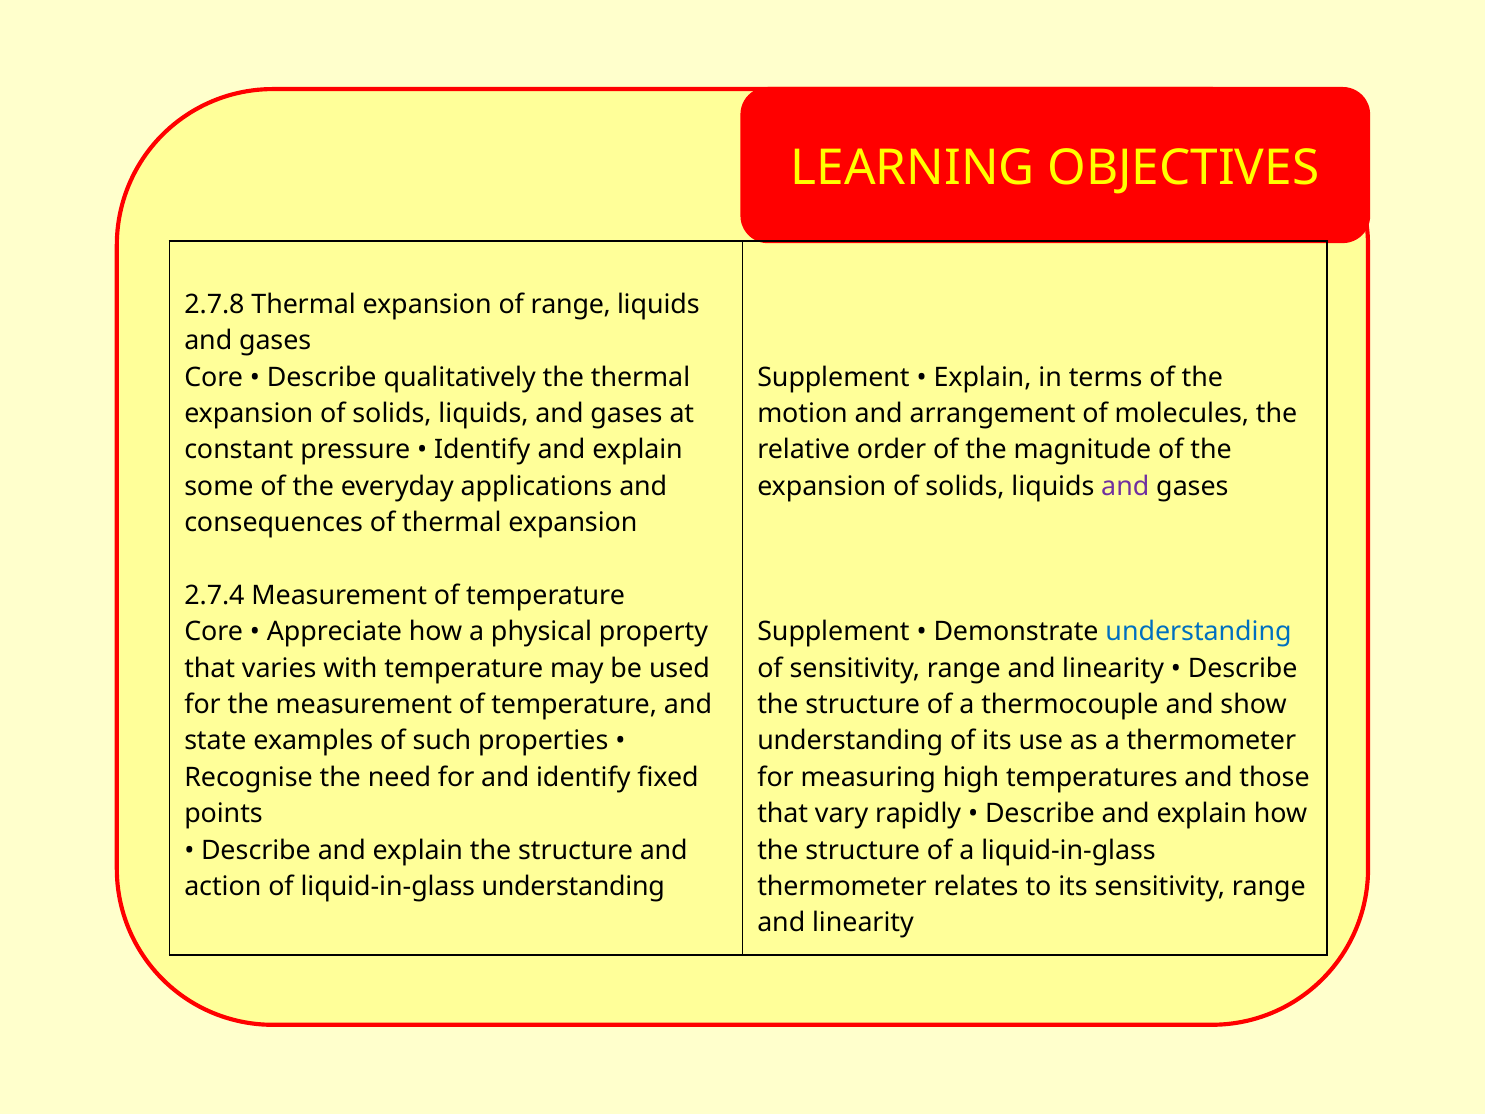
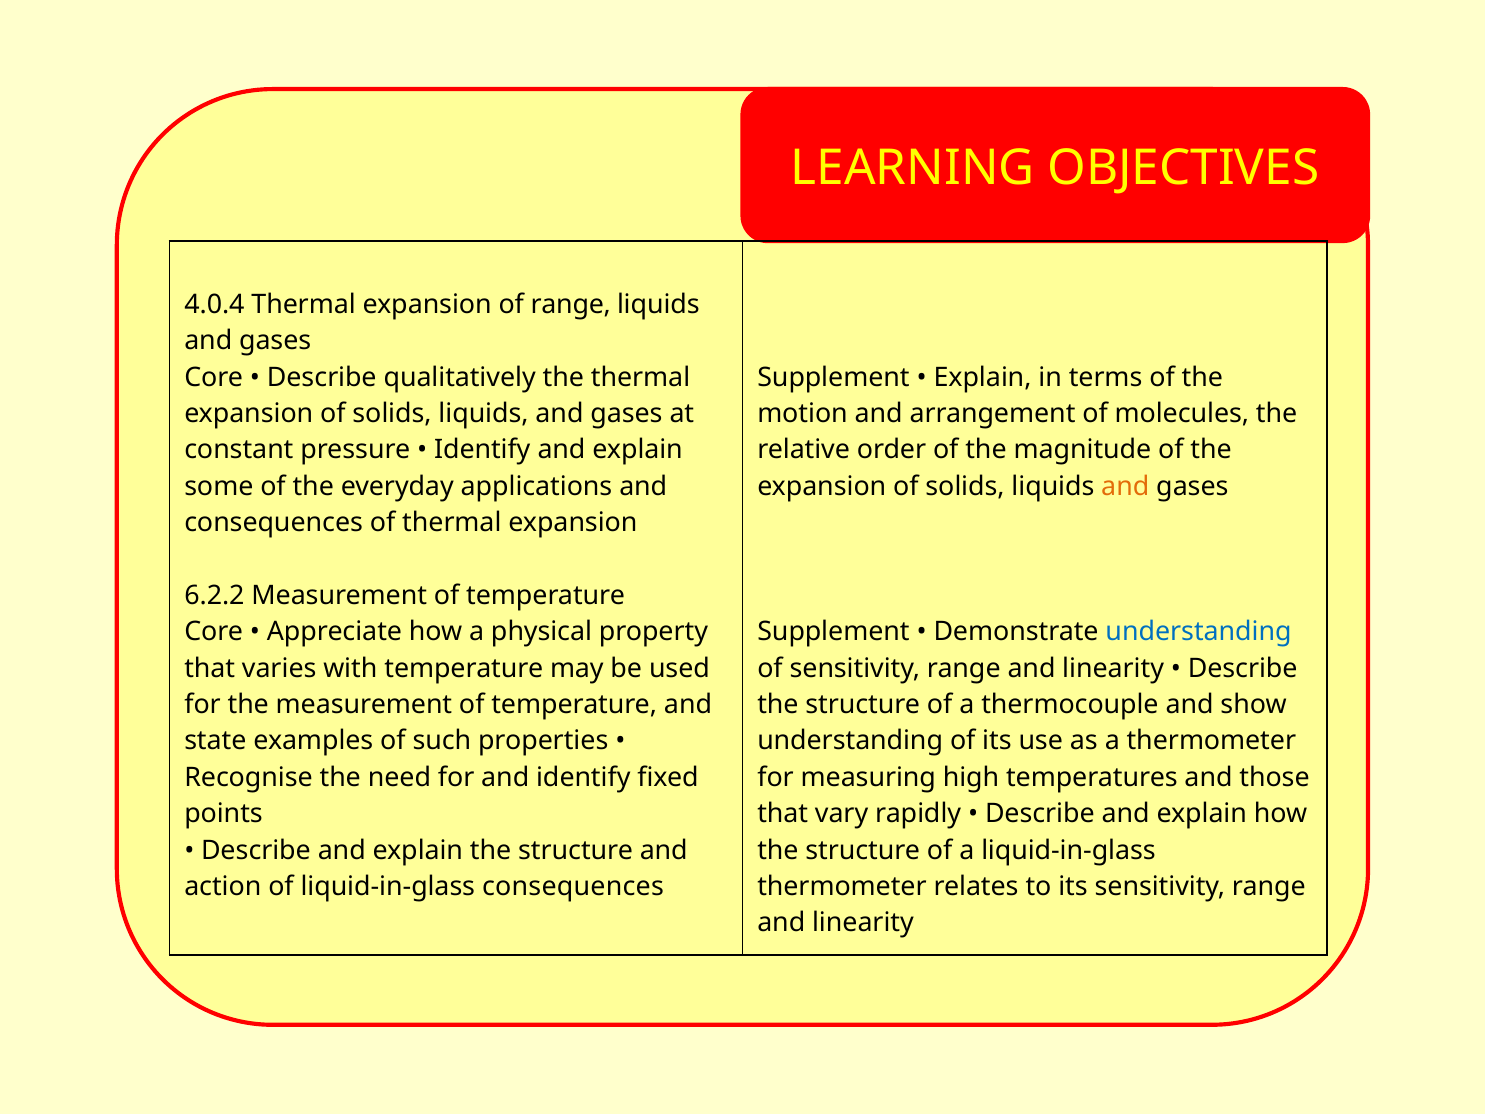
2.7.8: 2.7.8 -> 4.0.4
and at (1125, 486) colour: purple -> orange
2.7.4: 2.7.4 -> 6.2.2
liquid-in-glass understanding: understanding -> consequences
